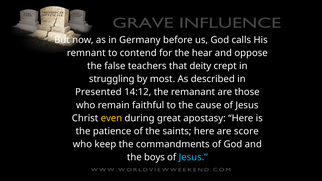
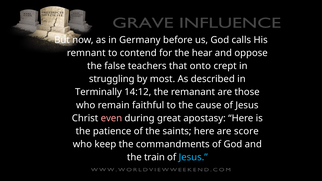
deity: deity -> onto
Presented: Presented -> Terminally
even colour: yellow -> pink
boys: boys -> train
